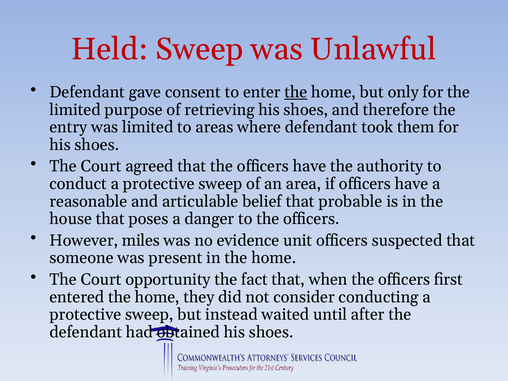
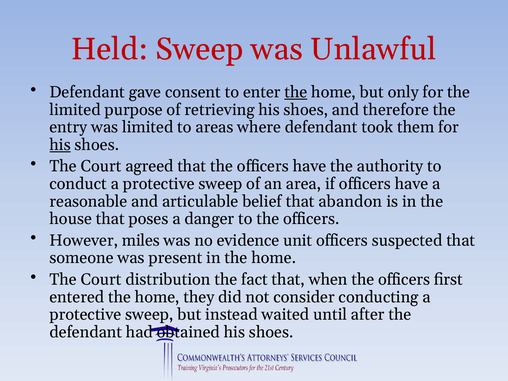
his at (60, 145) underline: none -> present
probable: probable -> abandon
opportunity: opportunity -> distribution
